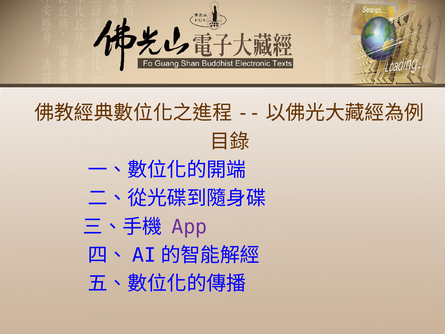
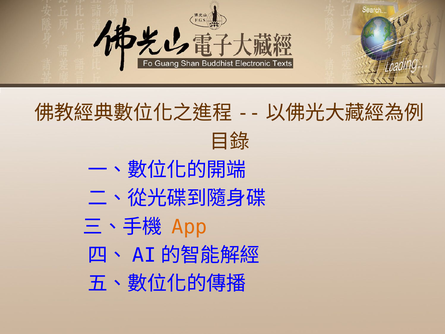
App colour: purple -> orange
